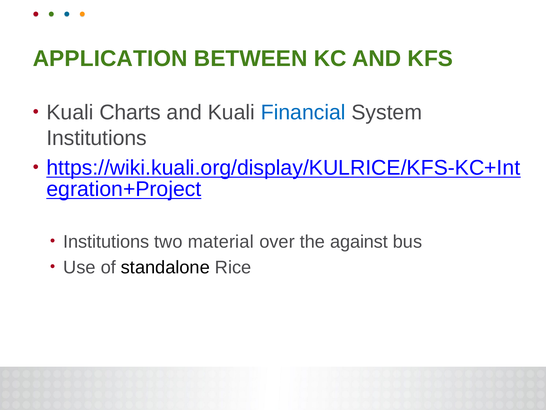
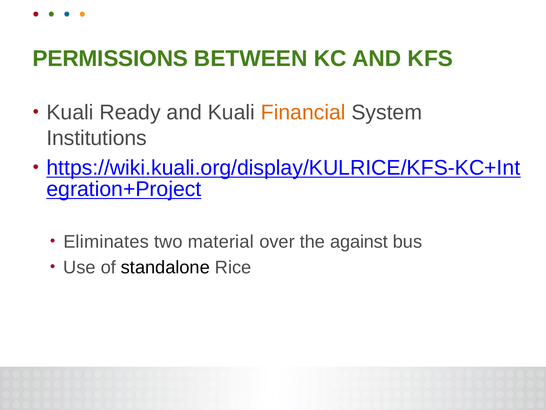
APPLICATION: APPLICATION -> PERMISSIONS
Charts: Charts -> Ready
Financial colour: blue -> orange
Institutions at (106, 242): Institutions -> Eliminates
